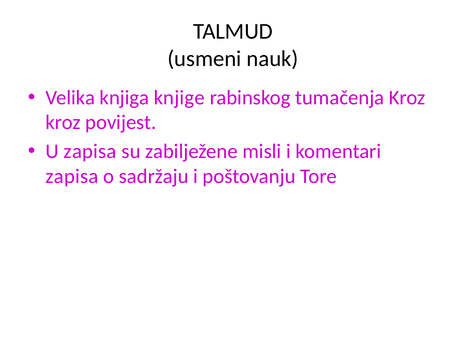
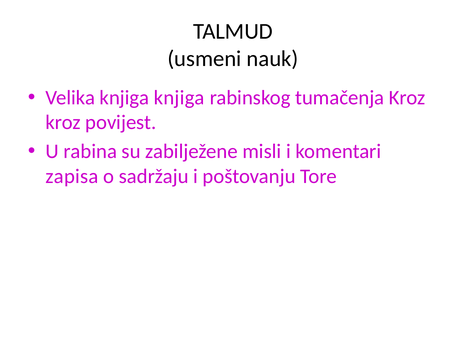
knjiga knjige: knjige -> knjiga
U zapisa: zapisa -> rabina
